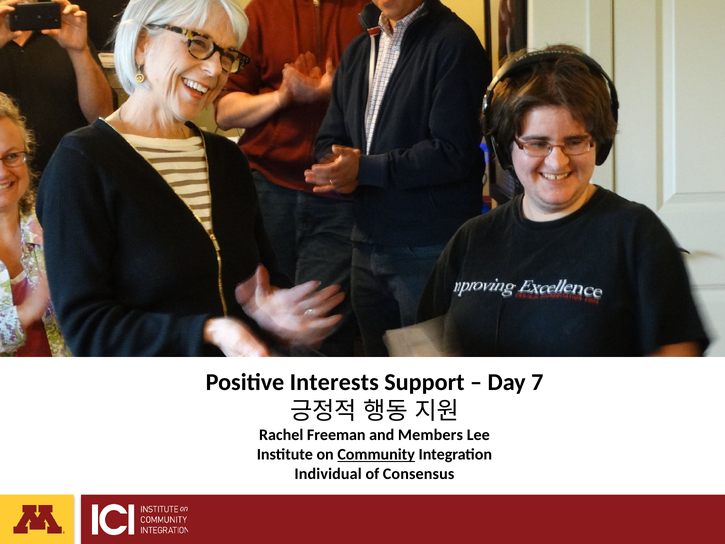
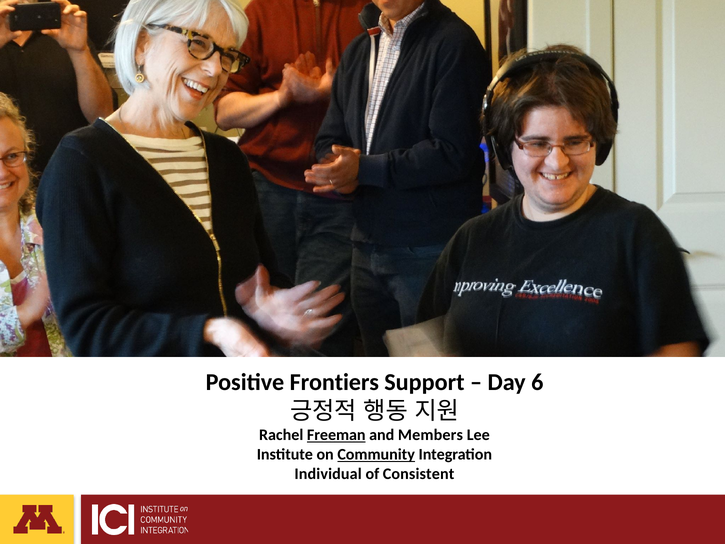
Interests: Interests -> Frontiers
7: 7 -> 6
Freeman underline: none -> present
Consensus: Consensus -> Consistent
